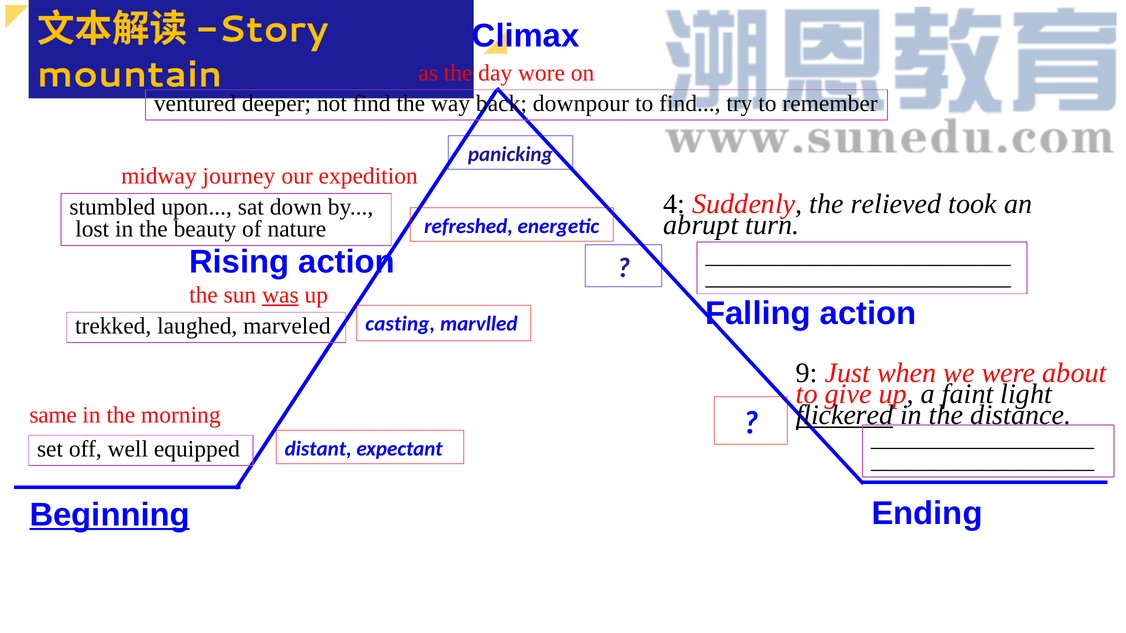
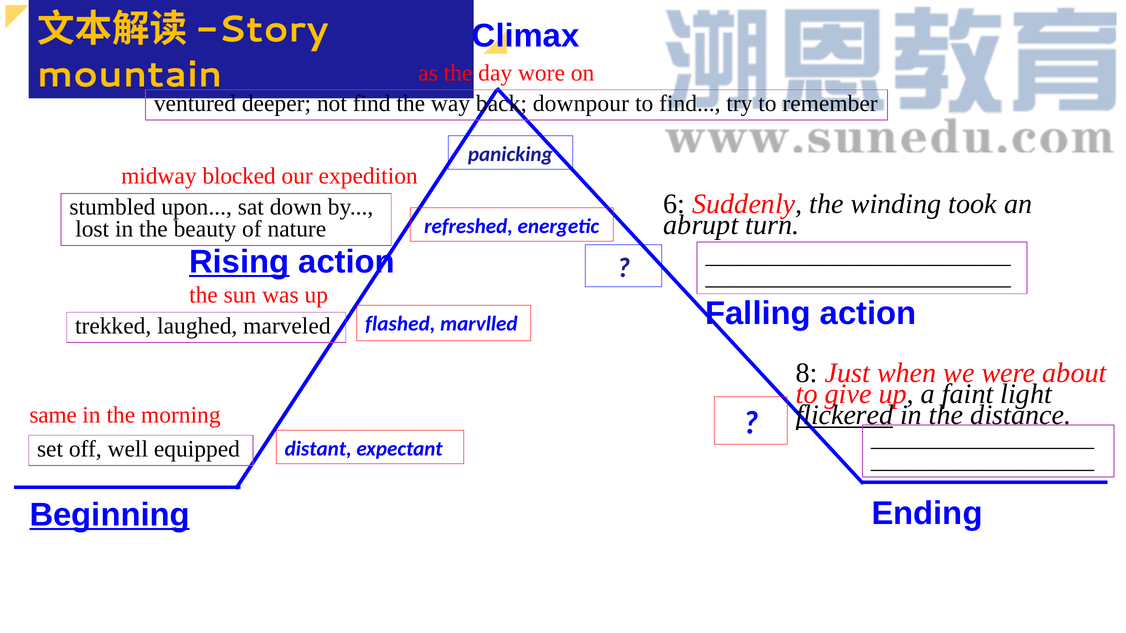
journey: journey -> blocked
4: 4 -> 6
relieved: relieved -> winding
Rising underline: none -> present
was underline: present -> none
casting: casting -> flashed
9: 9 -> 8
